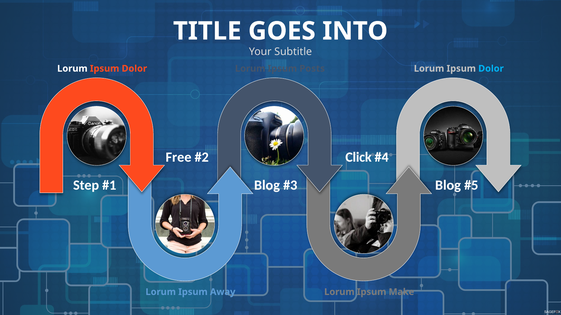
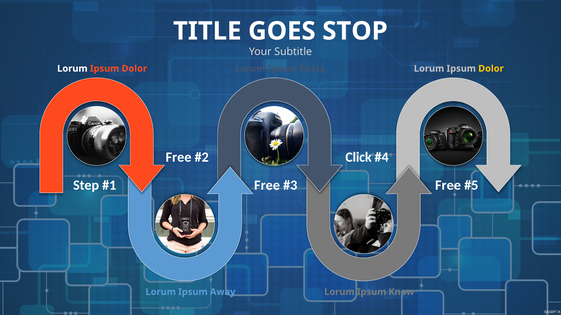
INTO: INTO -> STOP
Dolor at (491, 69) colour: light blue -> yellow
Blog at (267, 185): Blog -> Free
Blog at (448, 185): Blog -> Free
Make: Make -> Know
